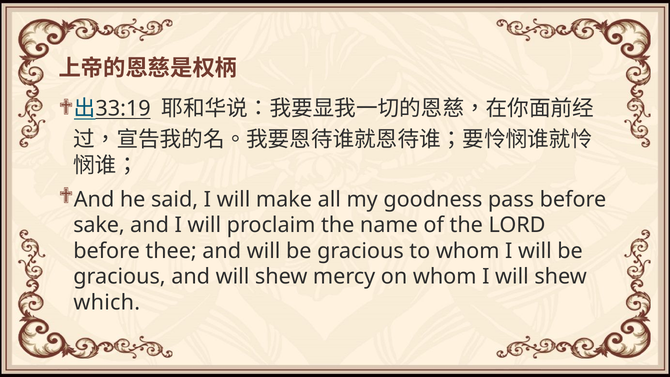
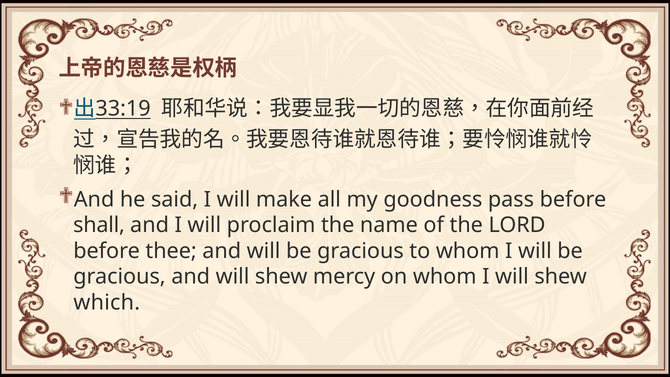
sake: sake -> shall
